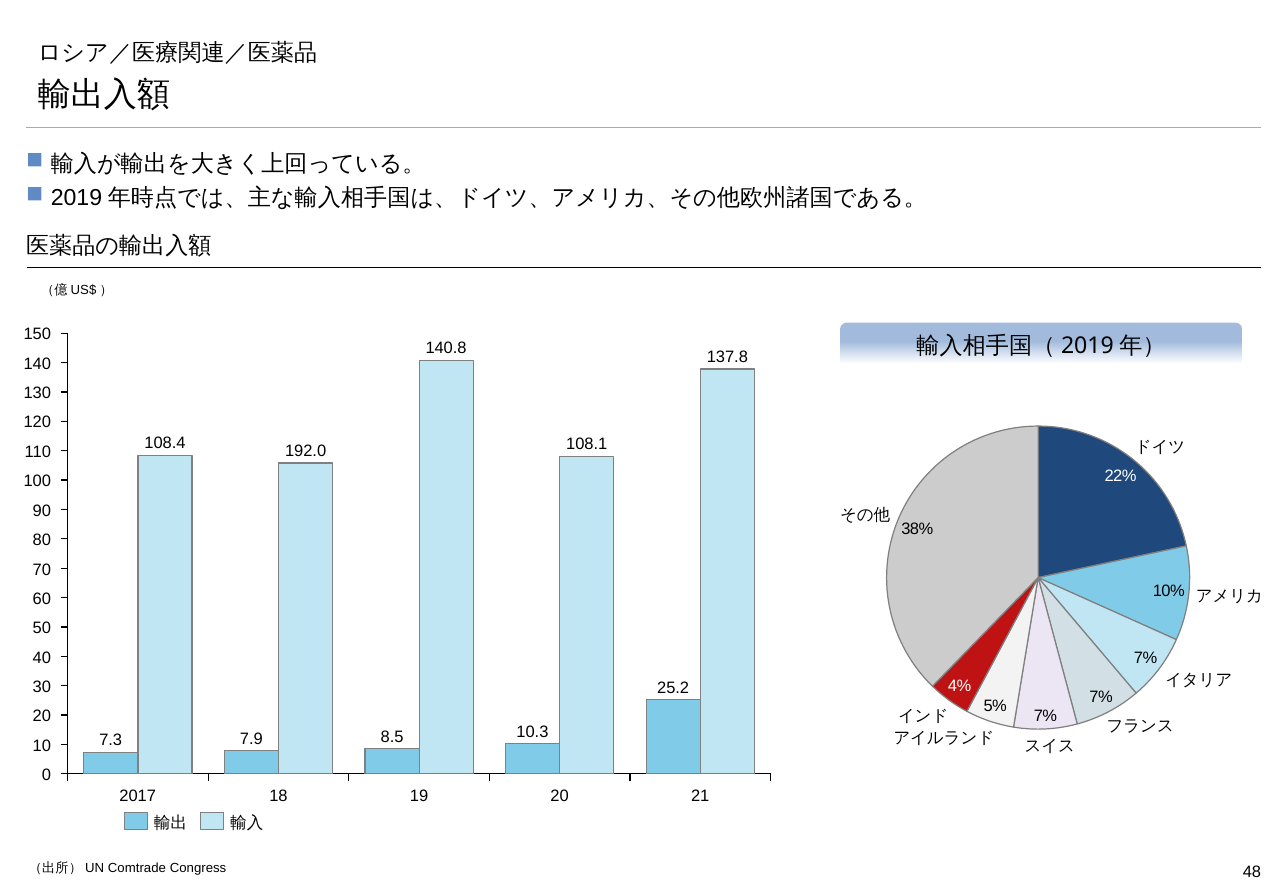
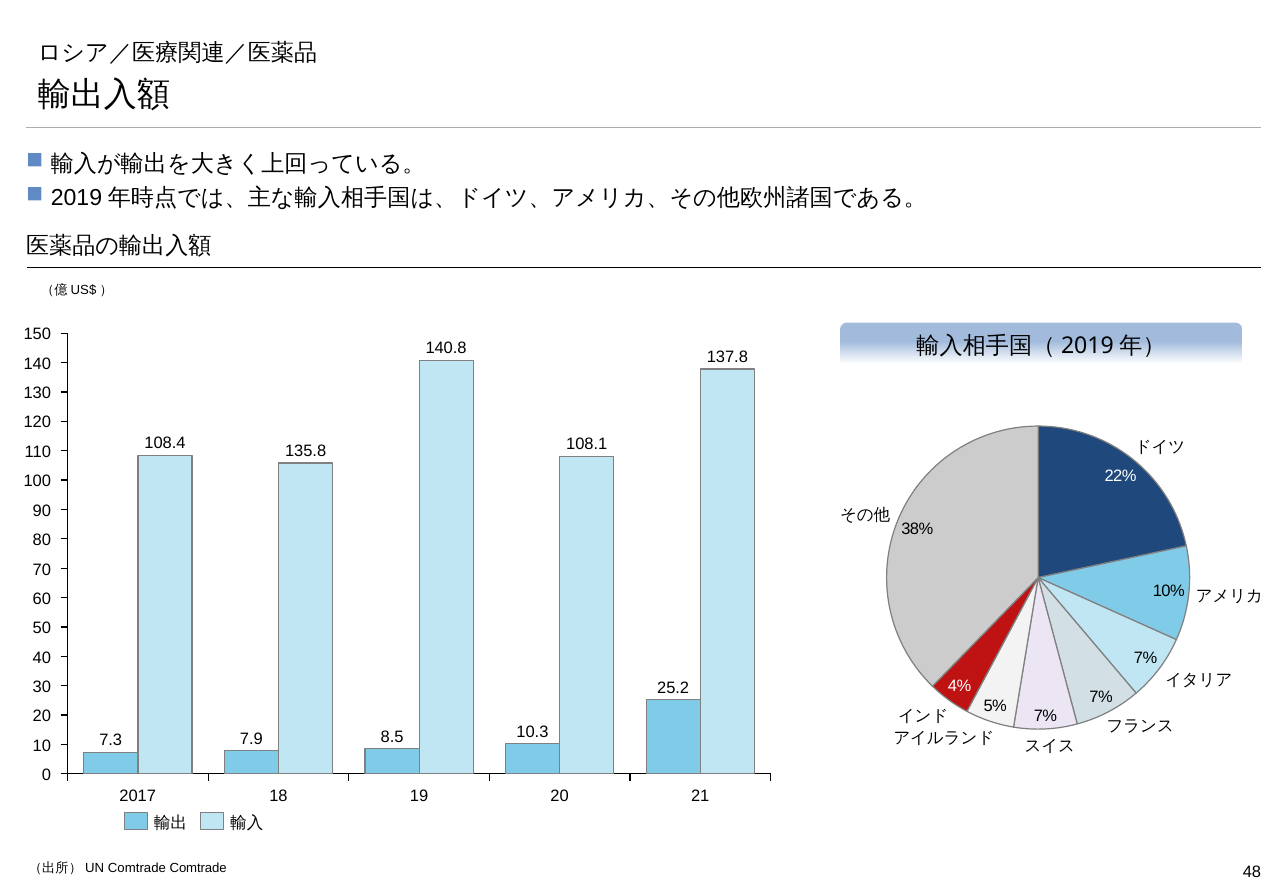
192.0: 192.0 -> 135.8
Comtrade Congress: Congress -> Comtrade
